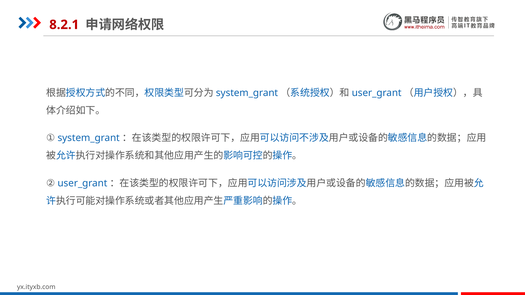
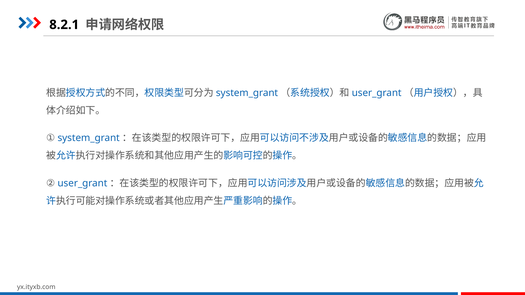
8.2.1 colour: red -> black
